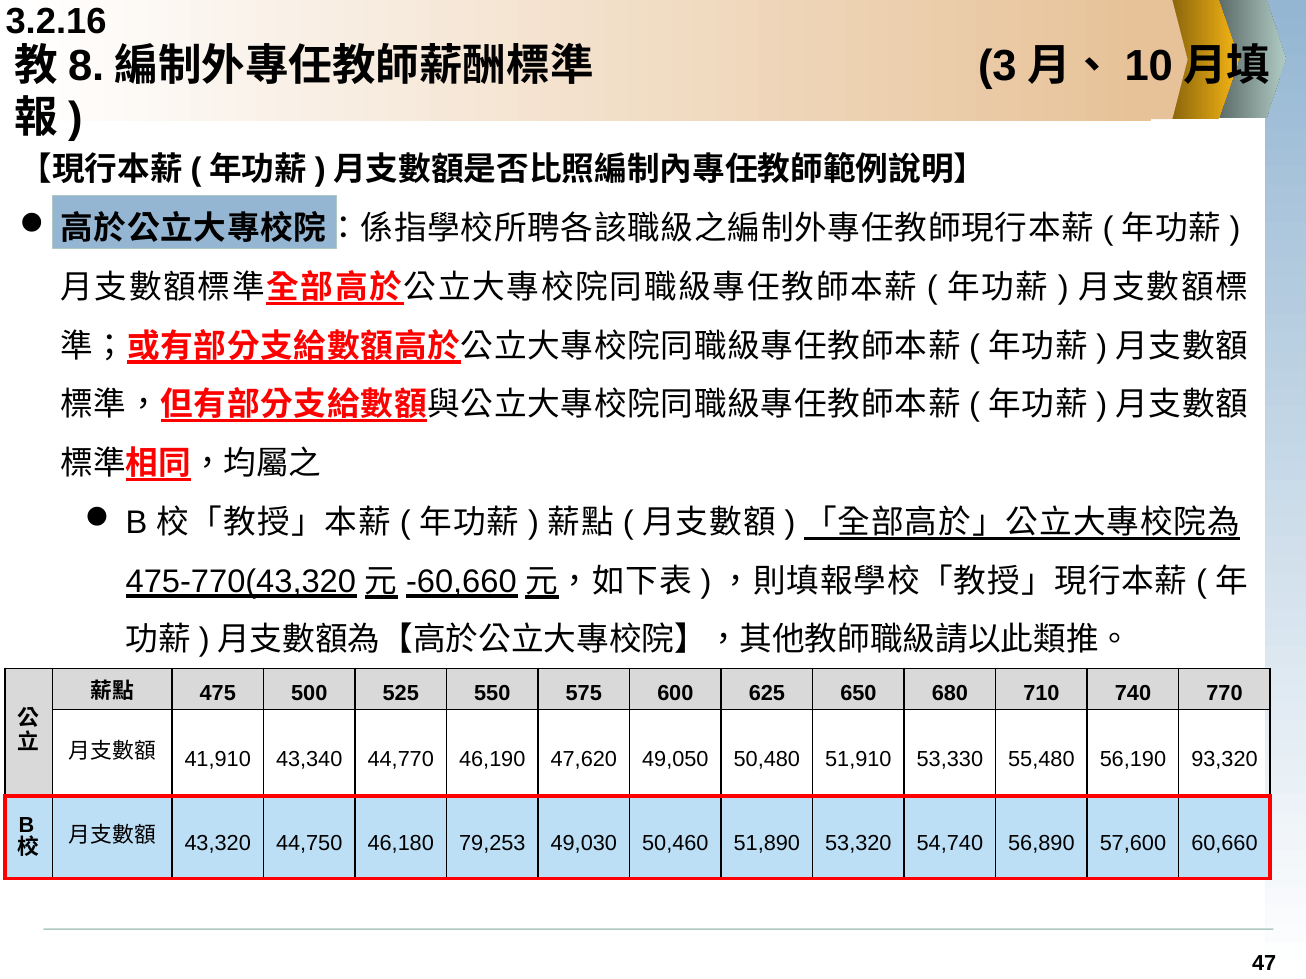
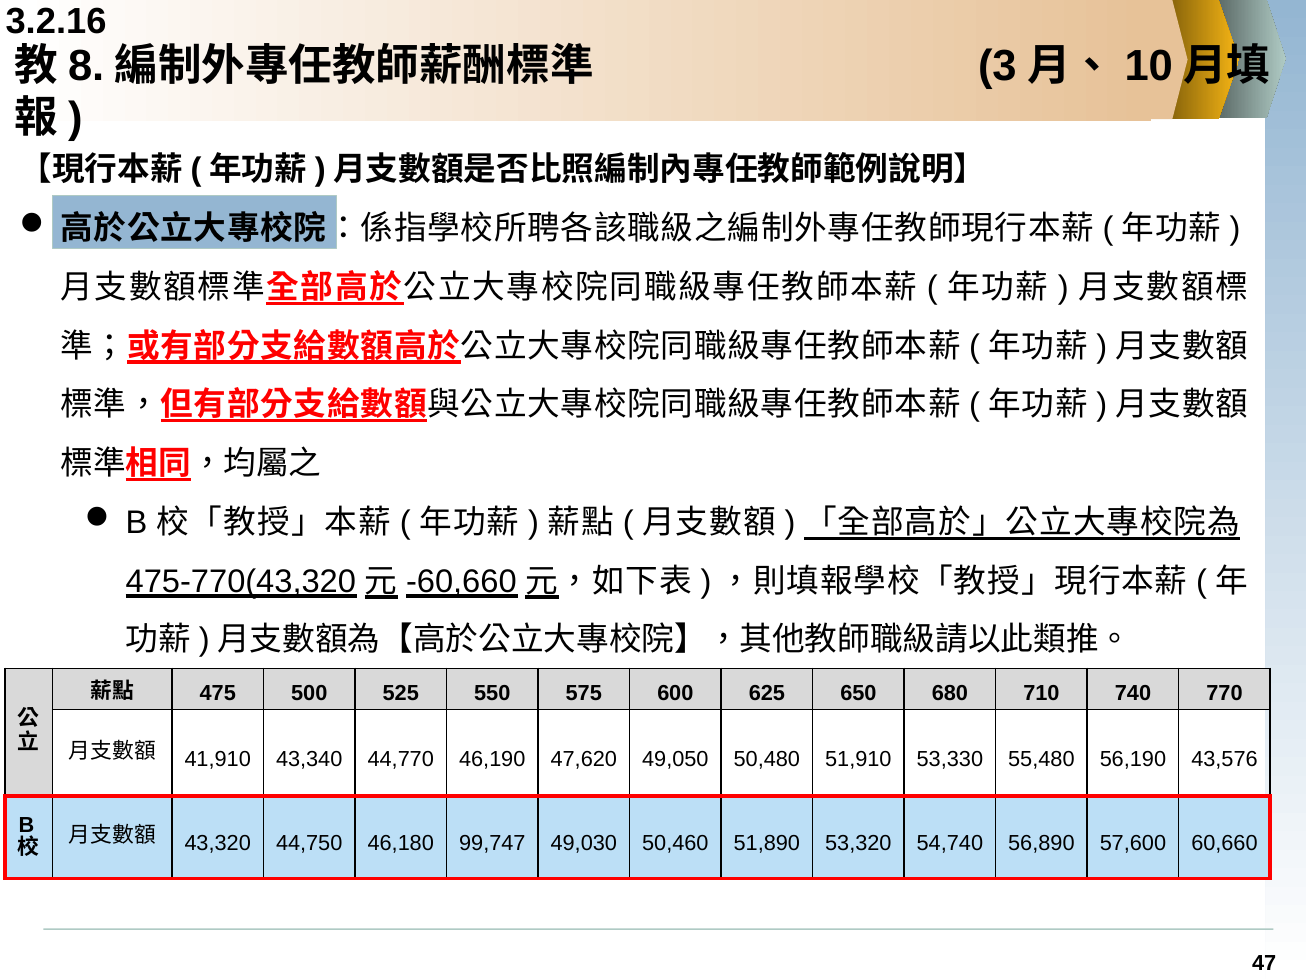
93,320: 93,320 -> 43,576
79,253: 79,253 -> 99,747
